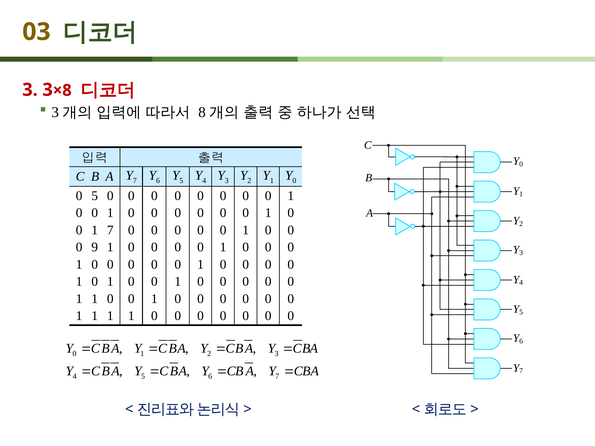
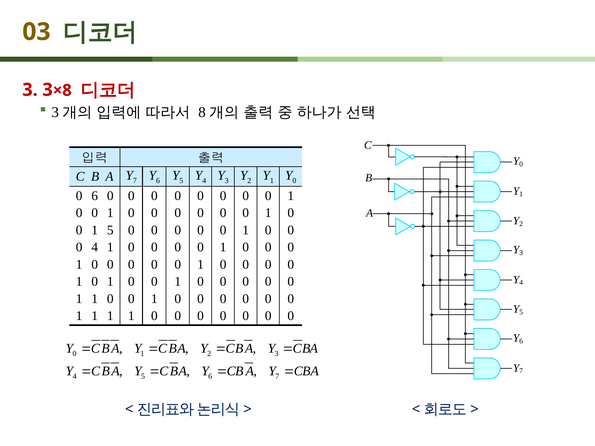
0 5: 5 -> 6
1 7: 7 -> 5
0 9: 9 -> 4
